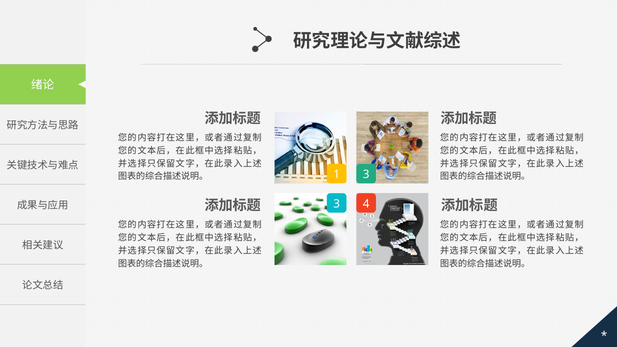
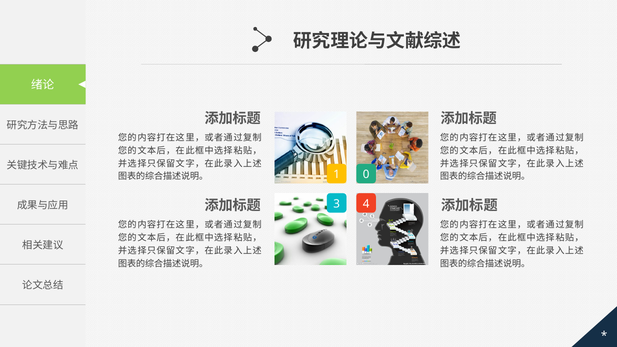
1 3: 3 -> 0
